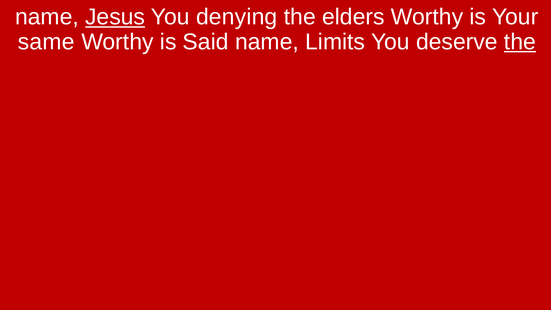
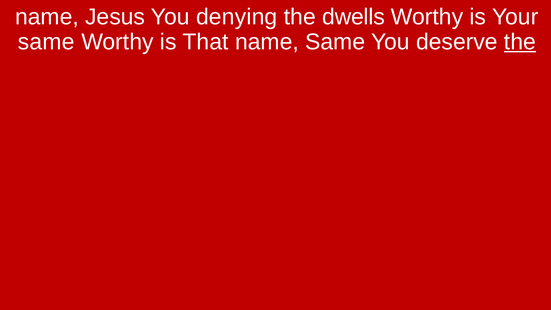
Jesus underline: present -> none
elders: elders -> dwells
Said: Said -> That
name Limits: Limits -> Same
